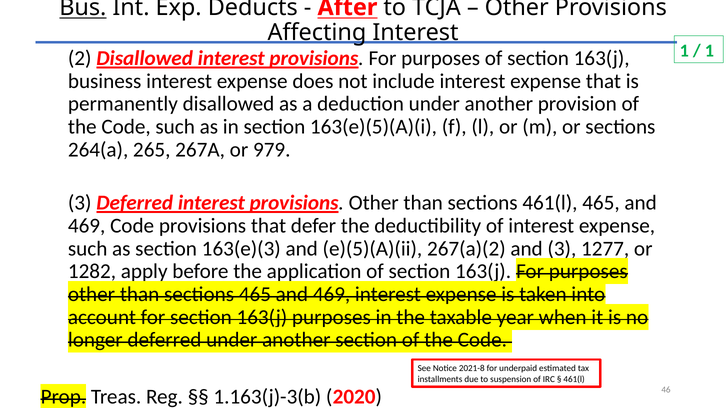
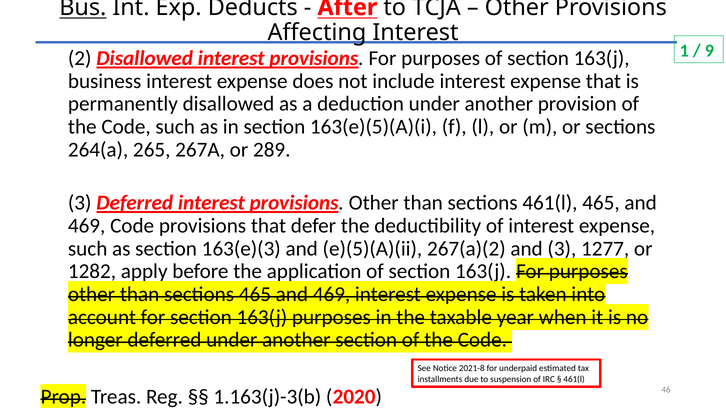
1 at (709, 51): 1 -> 9
979: 979 -> 289
